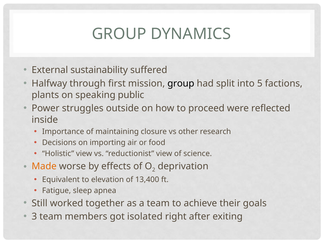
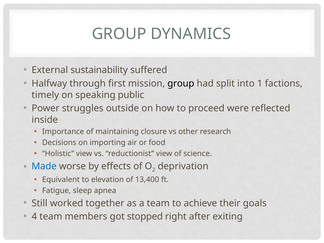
5: 5 -> 1
plants: plants -> timely
Made colour: orange -> blue
3: 3 -> 4
isolated: isolated -> stopped
